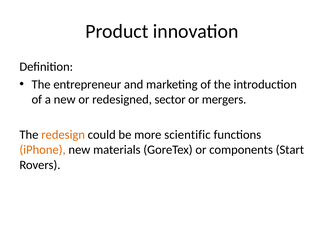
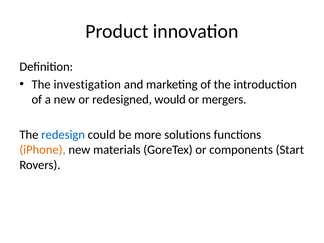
entrepreneur: entrepreneur -> investigation
sector: sector -> would
redesign colour: orange -> blue
scientific: scientific -> solutions
